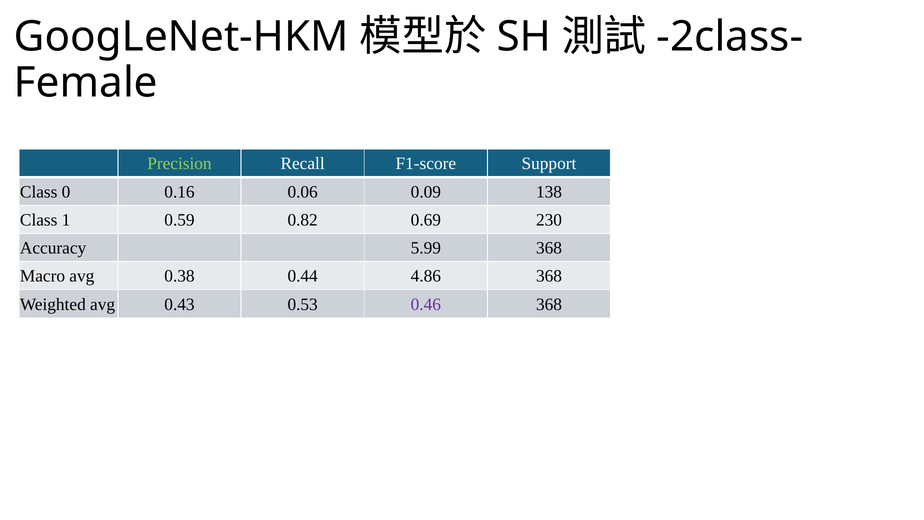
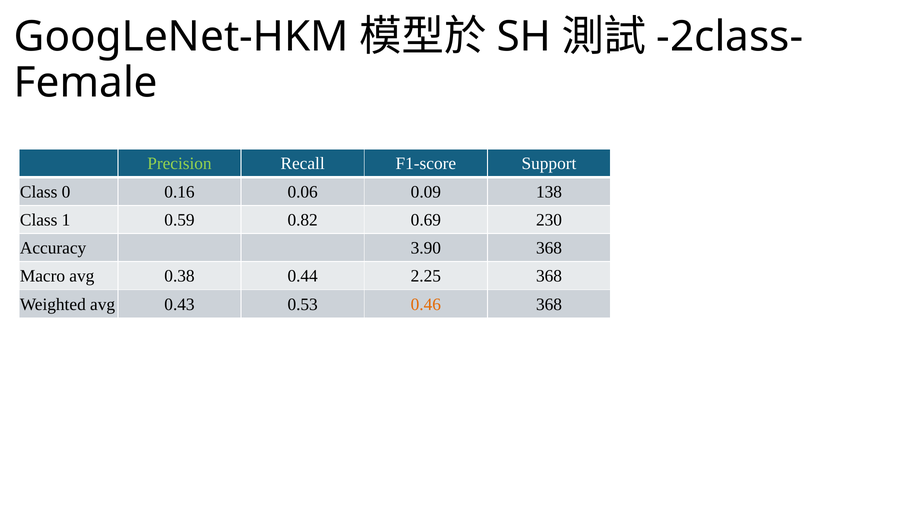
5.99: 5.99 -> 3.90
4.86: 4.86 -> 2.25
0.46 colour: purple -> orange
